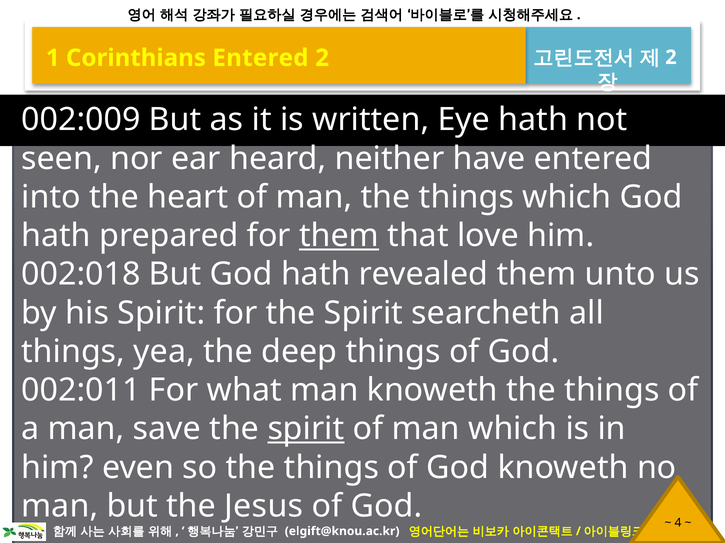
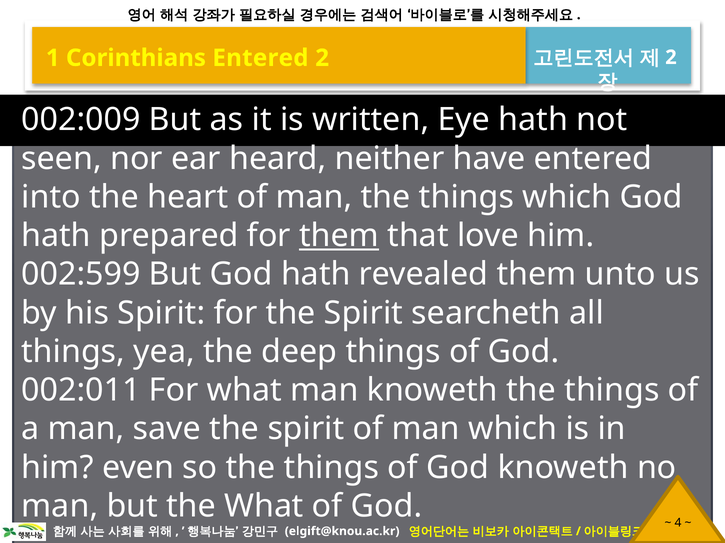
002:018: 002:018 -> 002:599
spirit at (306, 429) underline: present -> none
the Jesus: Jesus -> What
